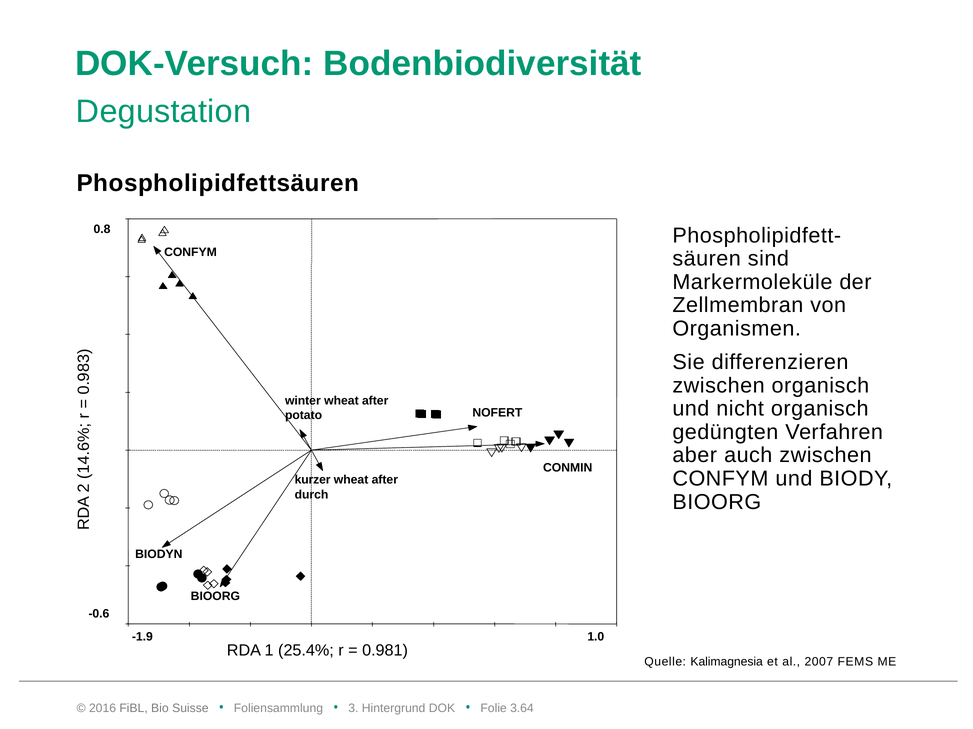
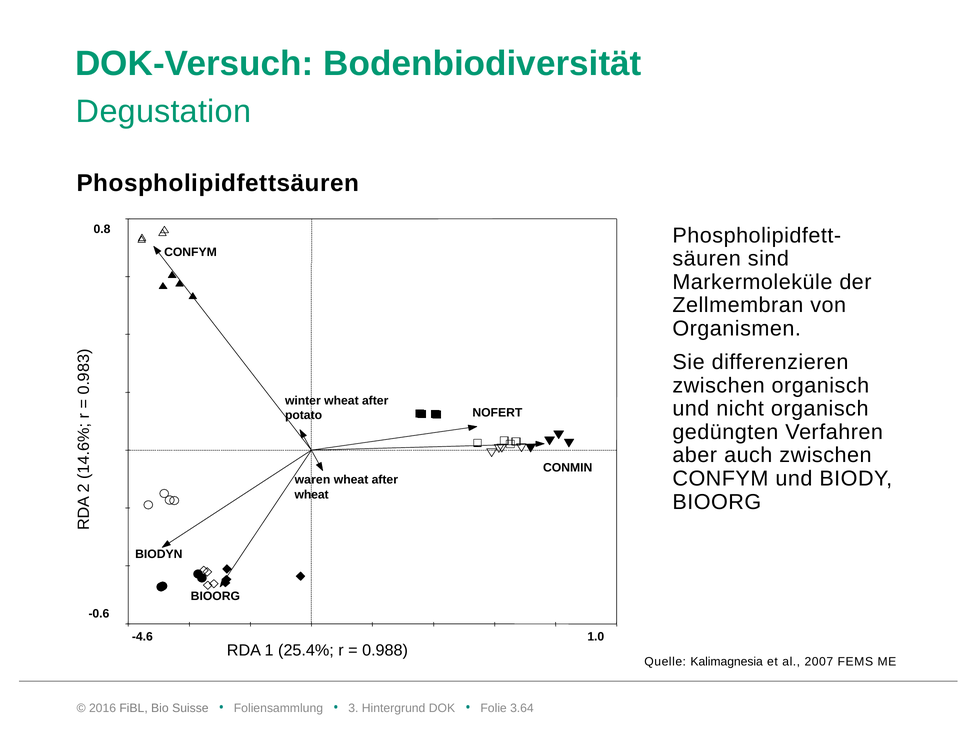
kurzer: kurzer -> waren
durch at (312, 495): durch -> wheat
-1.9: -1.9 -> -4.6
0.981: 0.981 -> 0.988
